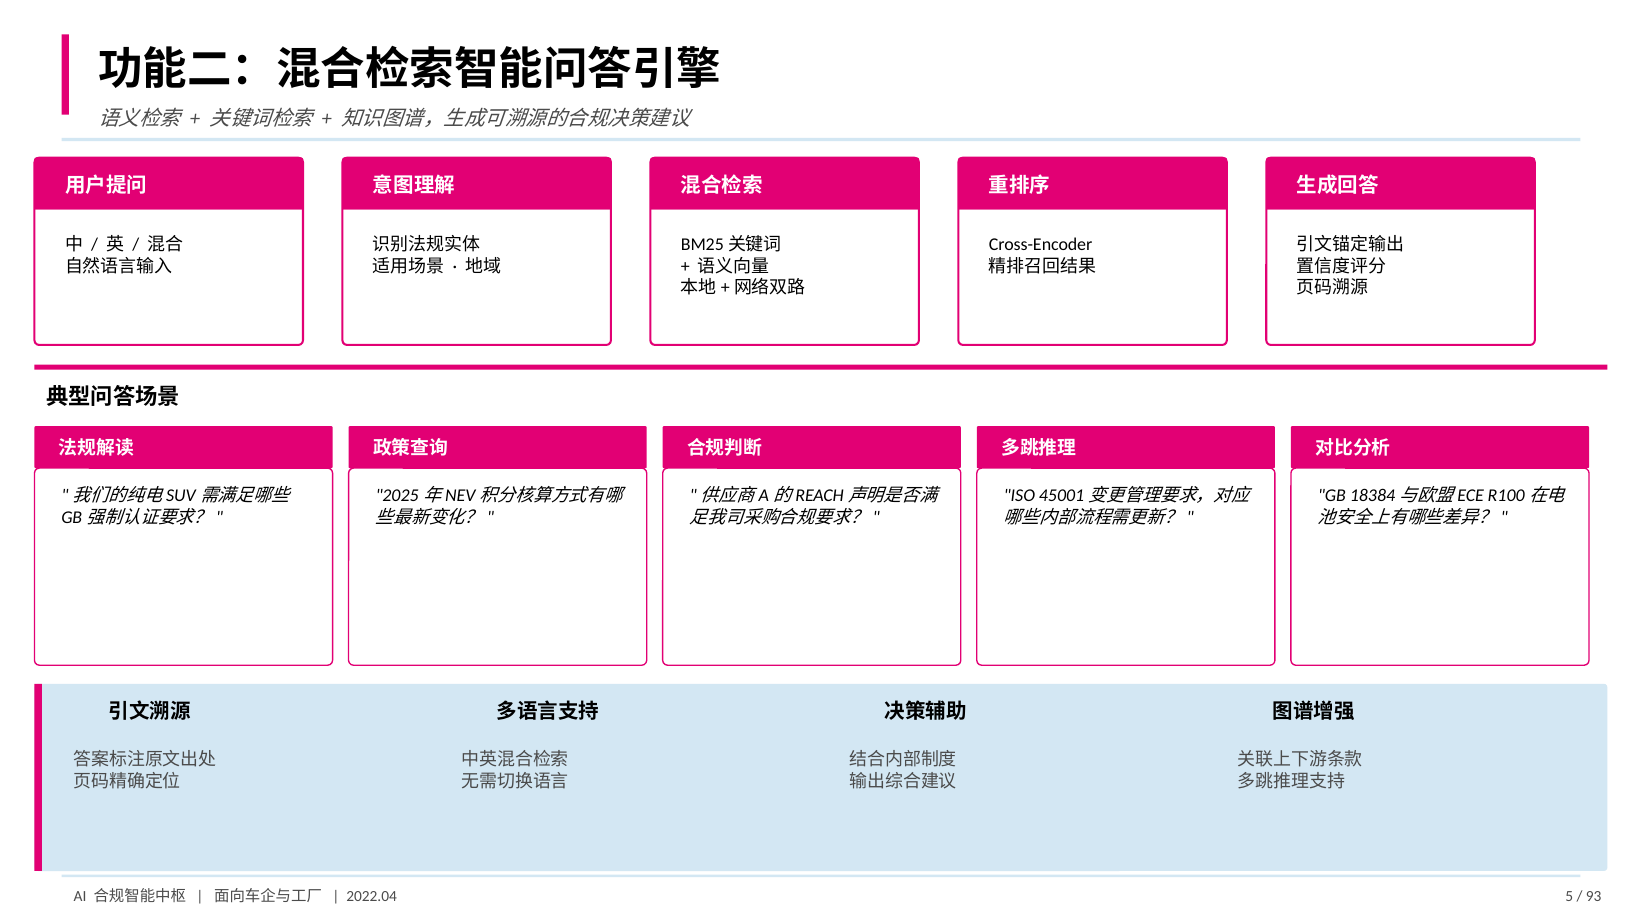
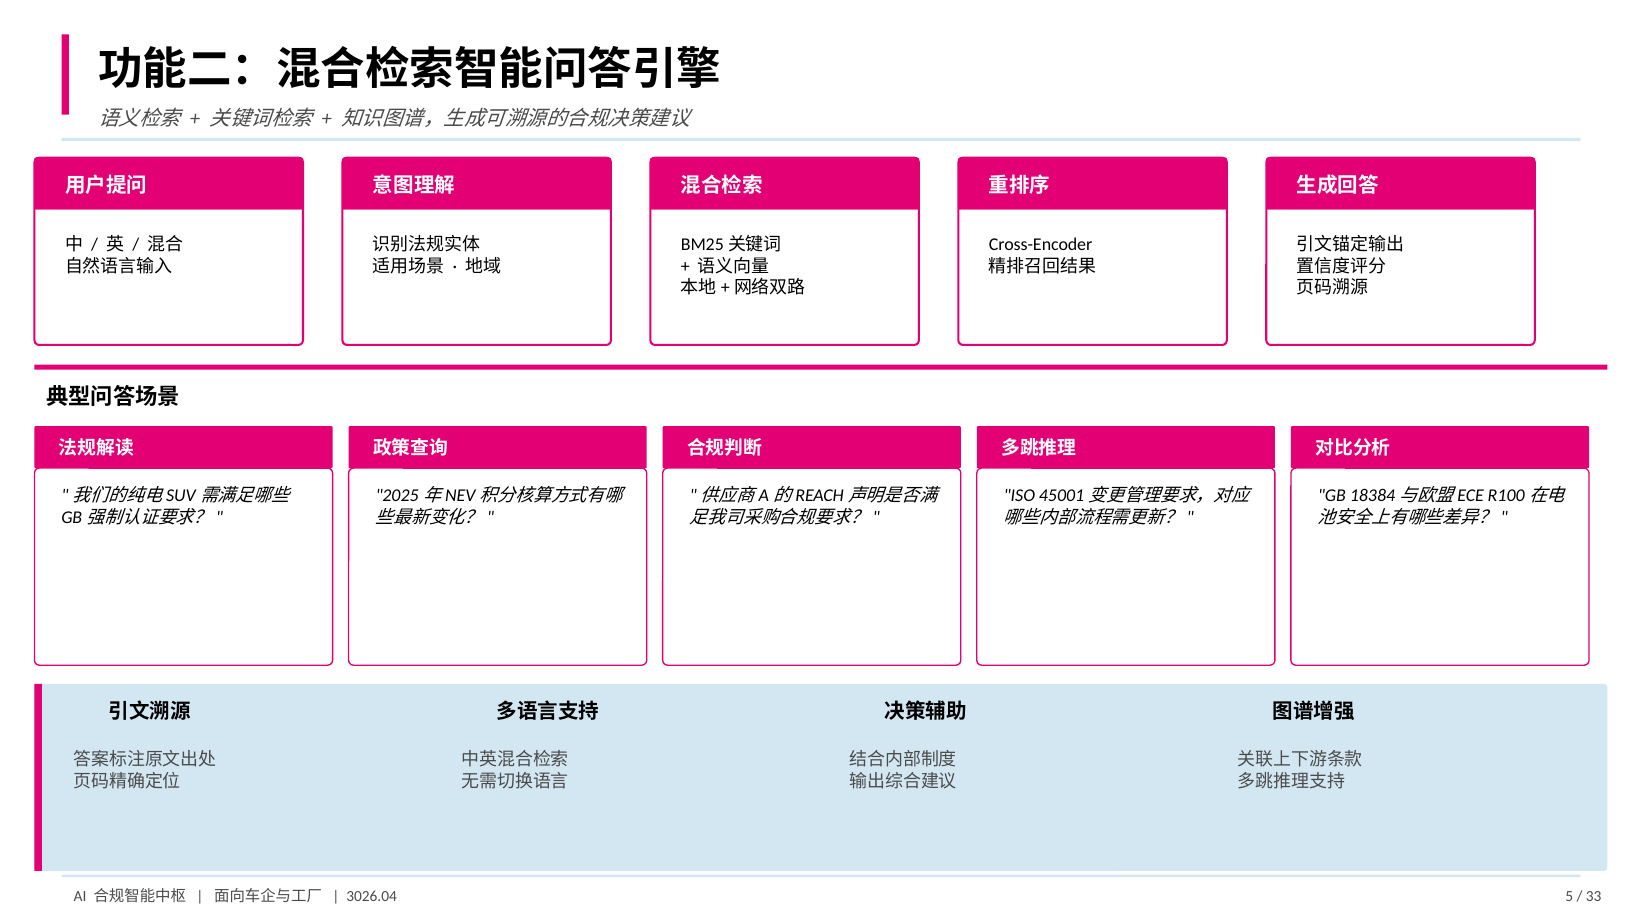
2022.04: 2022.04 -> 3026.04
93: 93 -> 33
